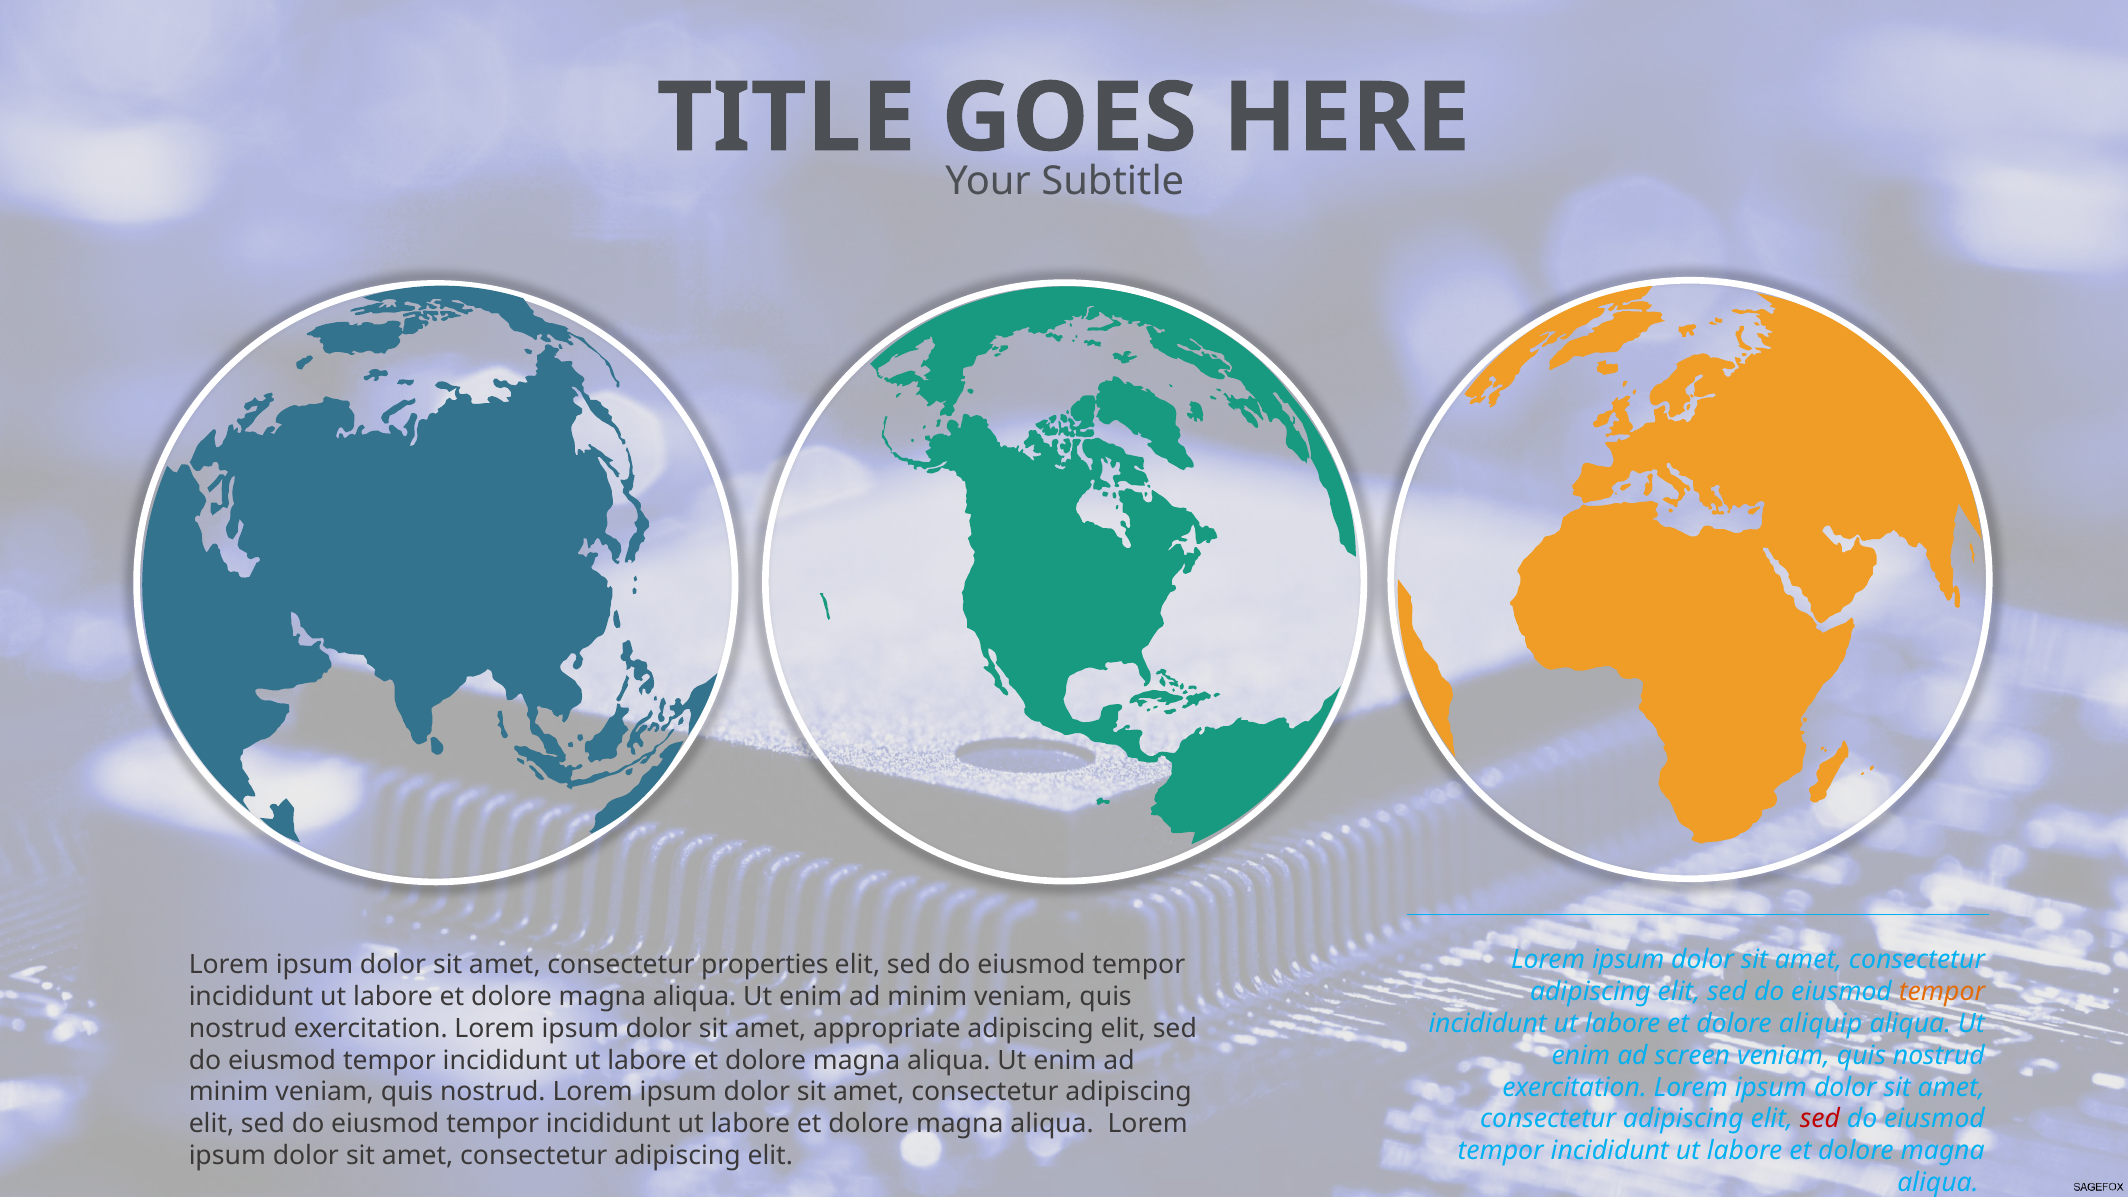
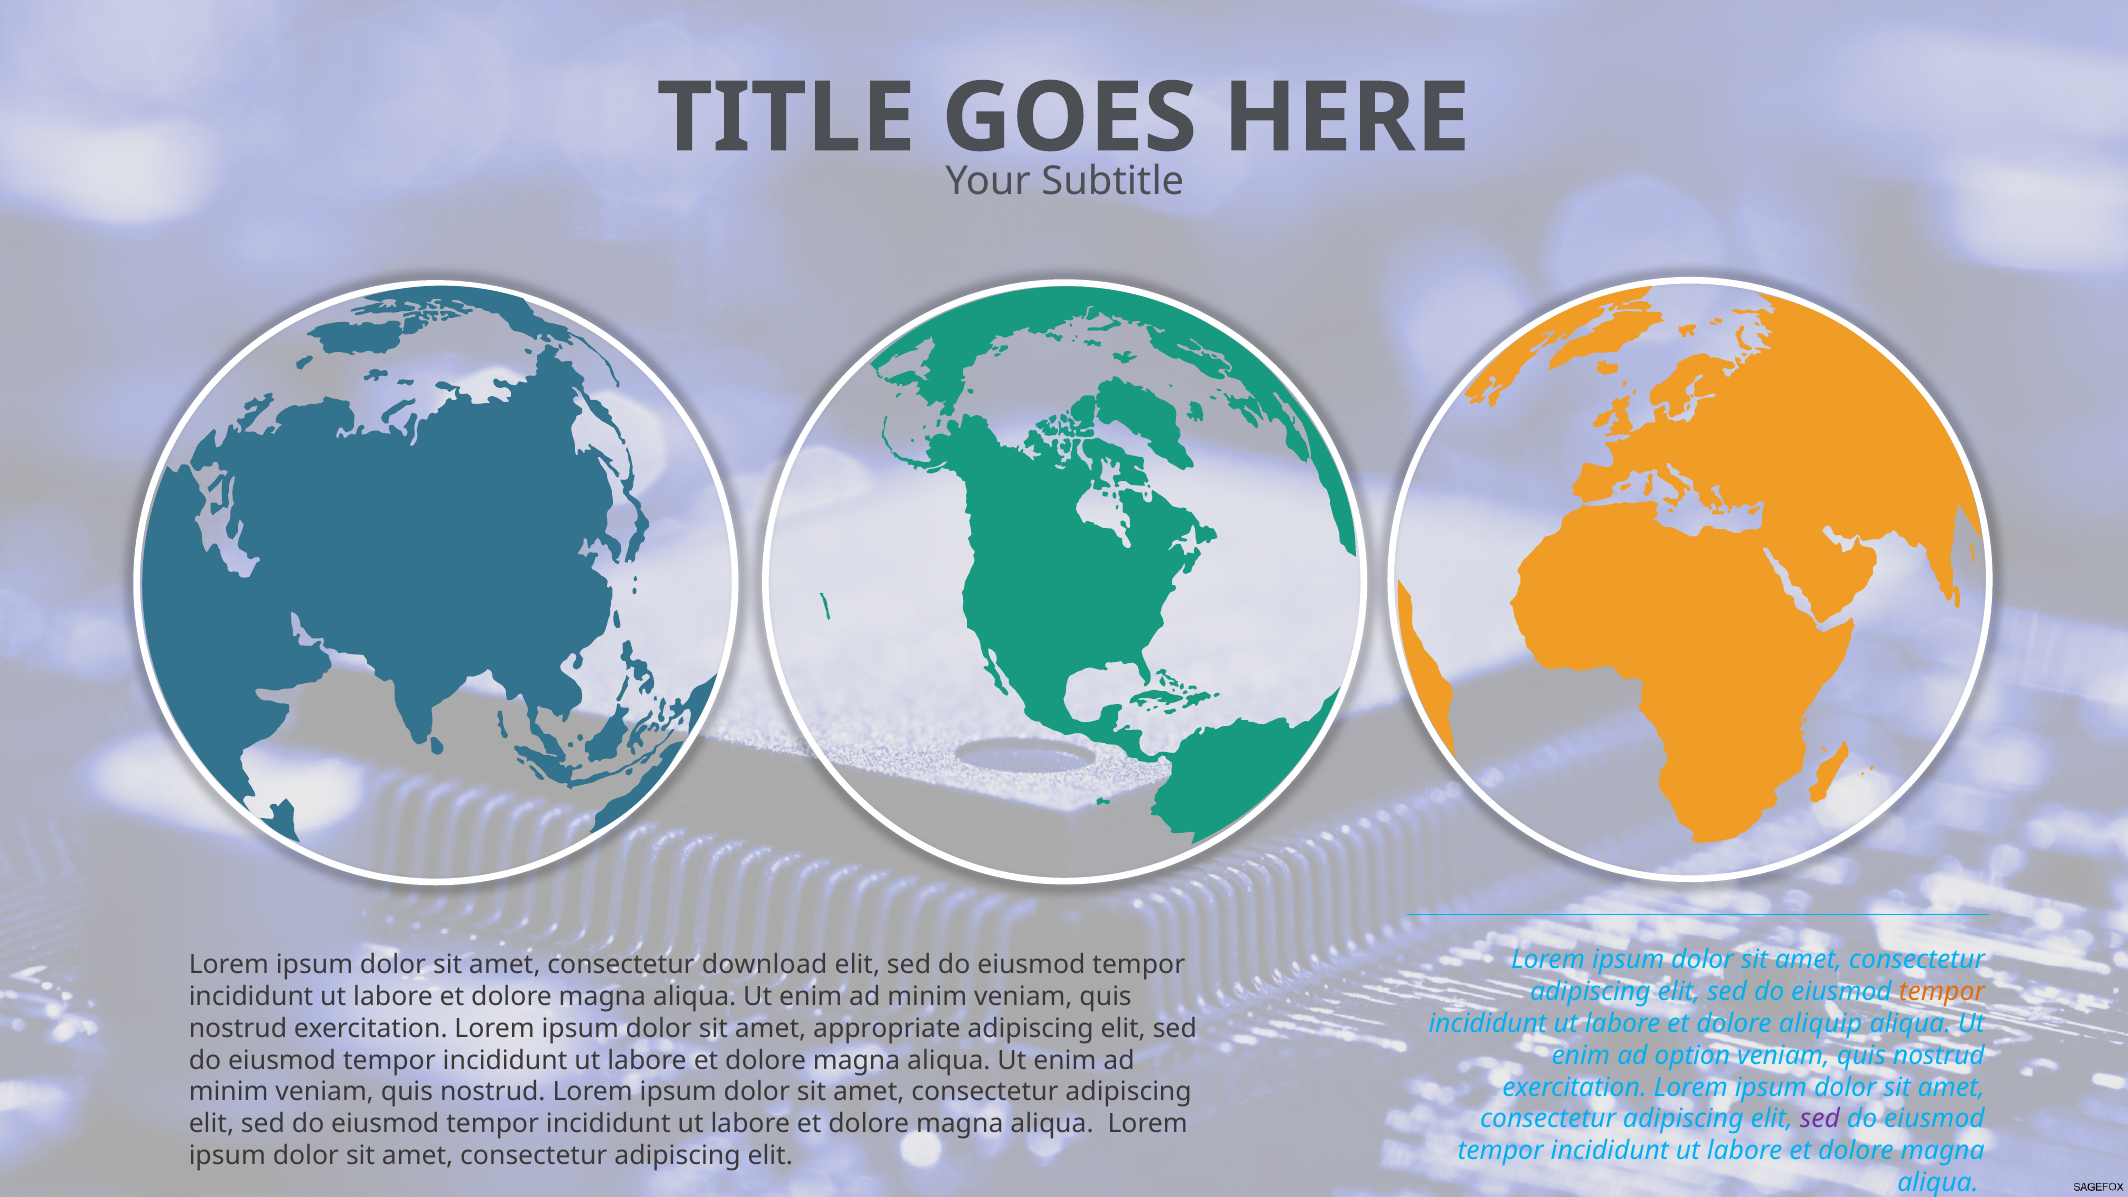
properties: properties -> download
screen: screen -> option
sed at (1820, 1119) colour: red -> purple
